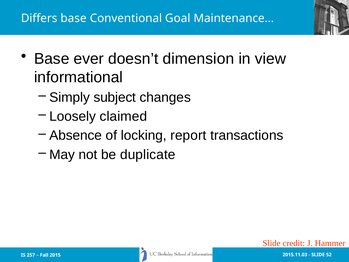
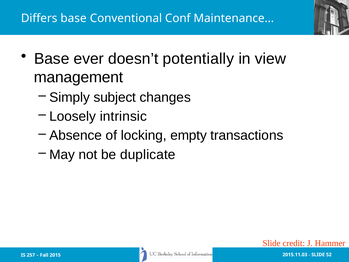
Goal: Goal -> Conf
dimension: dimension -> potentially
informational: informational -> management
claimed: claimed -> intrinsic
report: report -> empty
